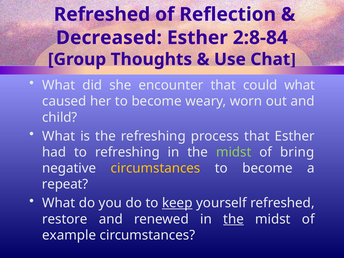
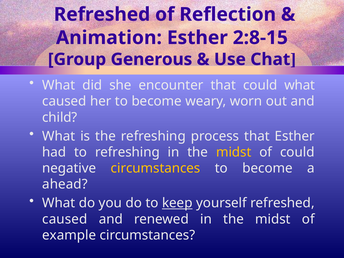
Decreased: Decreased -> Animation
2:8-84: 2:8-84 -> 2:8-15
Thoughts: Thoughts -> Generous
midst at (234, 152) colour: light green -> yellow
of bring: bring -> could
repeat: repeat -> ahead
restore at (65, 219): restore -> caused
the at (234, 219) underline: present -> none
